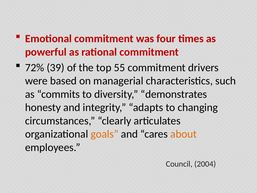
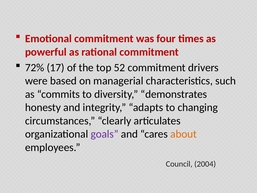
39: 39 -> 17
55: 55 -> 52
goals colour: orange -> purple
